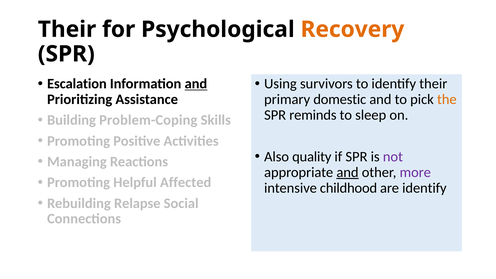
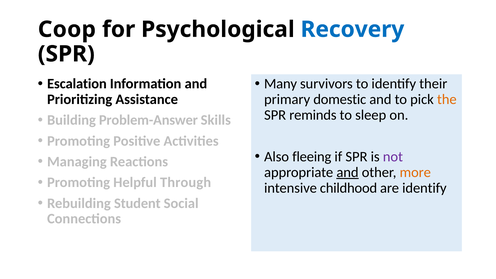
Their at (67, 29): Their -> Coop
Recovery colour: orange -> blue
and at (196, 84) underline: present -> none
Using: Using -> Many
Problem-Coping: Problem-Coping -> Problem-Answer
quality: quality -> fleeing
more colour: purple -> orange
Affected: Affected -> Through
Relapse: Relapse -> Student
